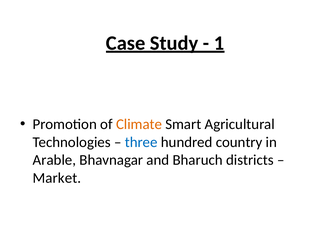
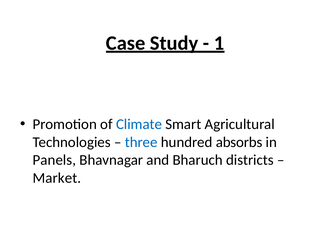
Climate colour: orange -> blue
country: country -> absorbs
Arable: Arable -> Panels
